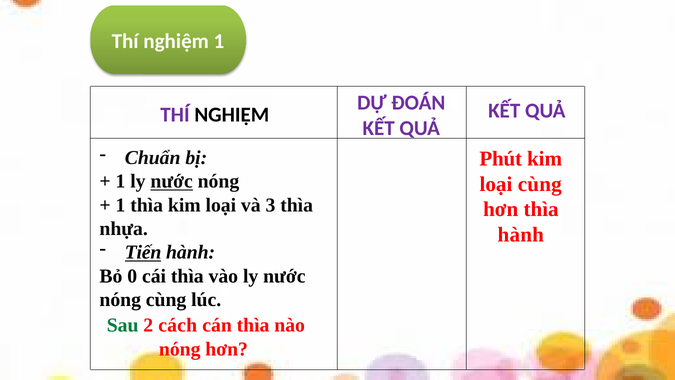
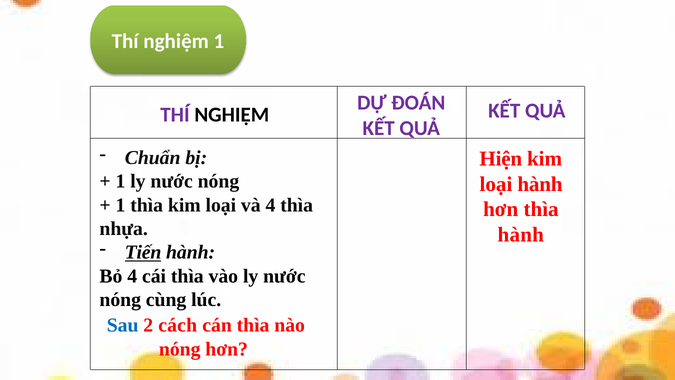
Phút: Phút -> Hiện
nước at (172, 181) underline: present -> none
loại cùng: cùng -> hành
và 3: 3 -> 4
Bỏ 0: 0 -> 4
Sau colour: green -> blue
